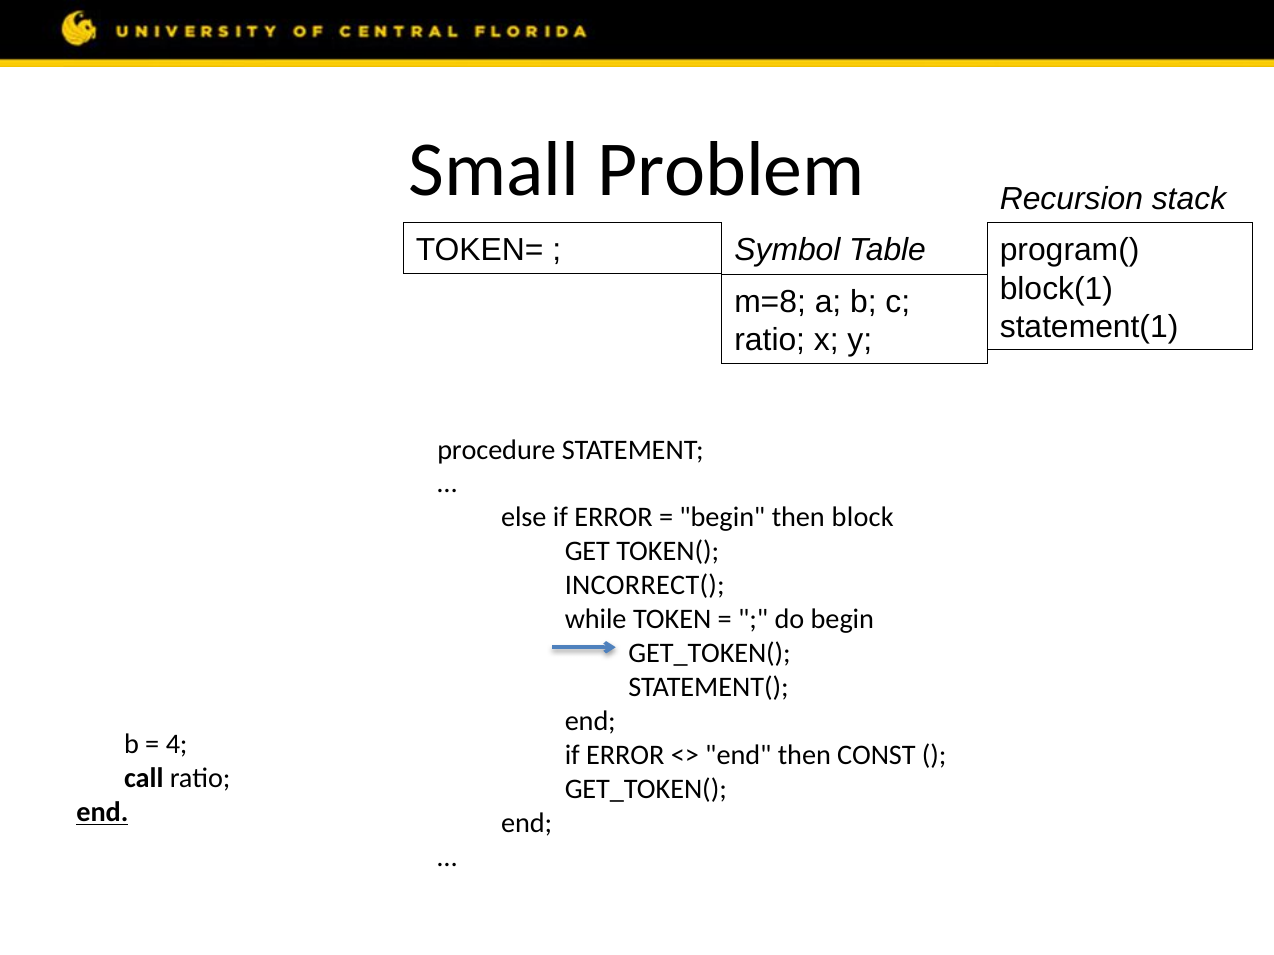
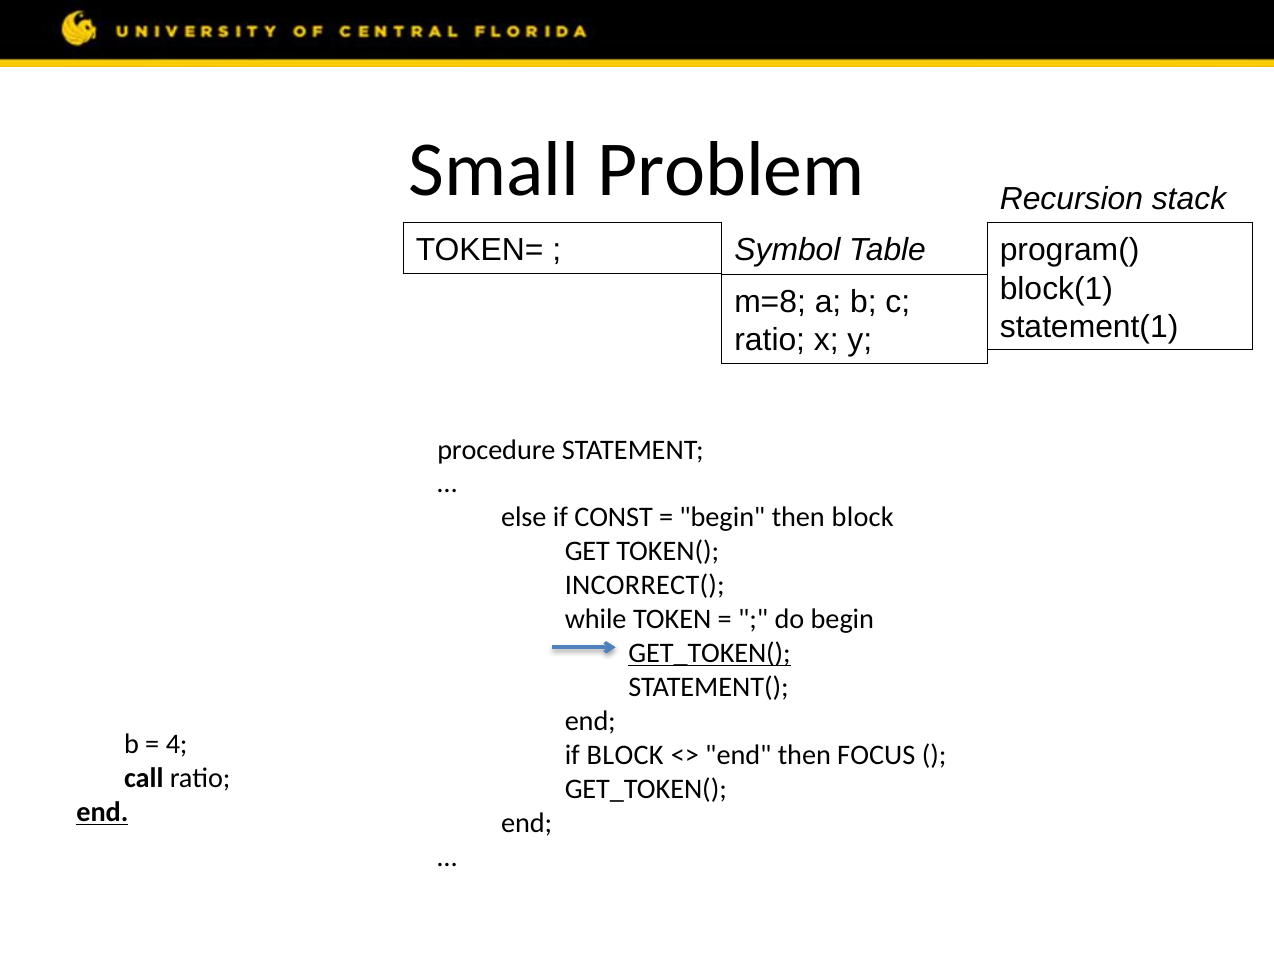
else if ERROR: ERROR -> CONST
GET_TOKEN( at (710, 654) underline: none -> present
ERROR at (625, 756): ERROR -> BLOCK
then CONST: CONST -> FOCUS
